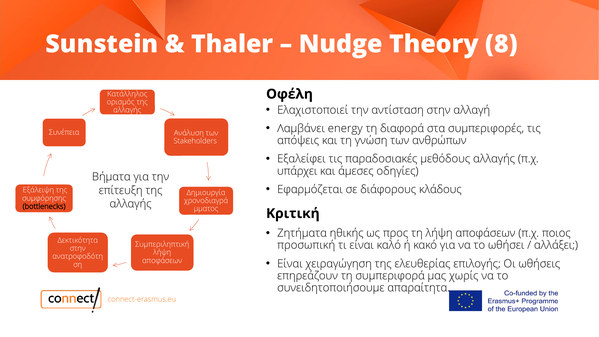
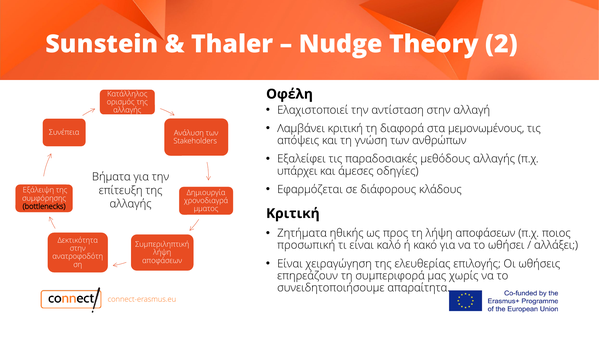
8: 8 -> 2
Λαμβάνει energy: energy -> κριτική
συμπεριφορές: συμπεριφορές -> μεμονωμένους
